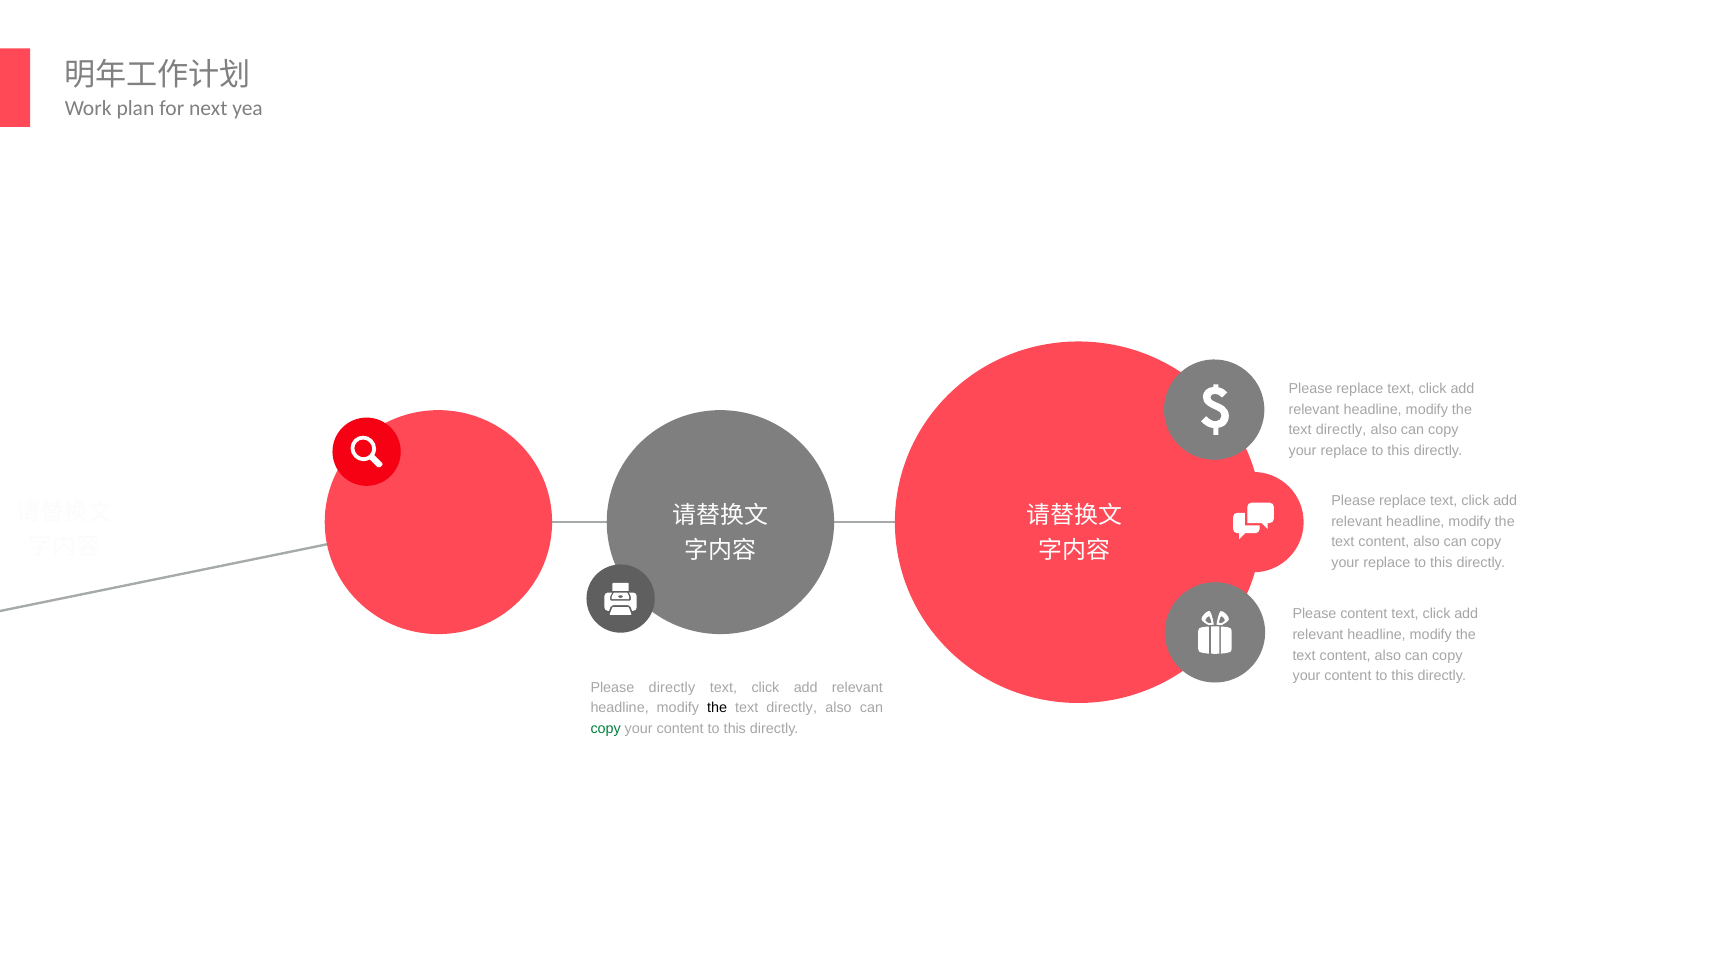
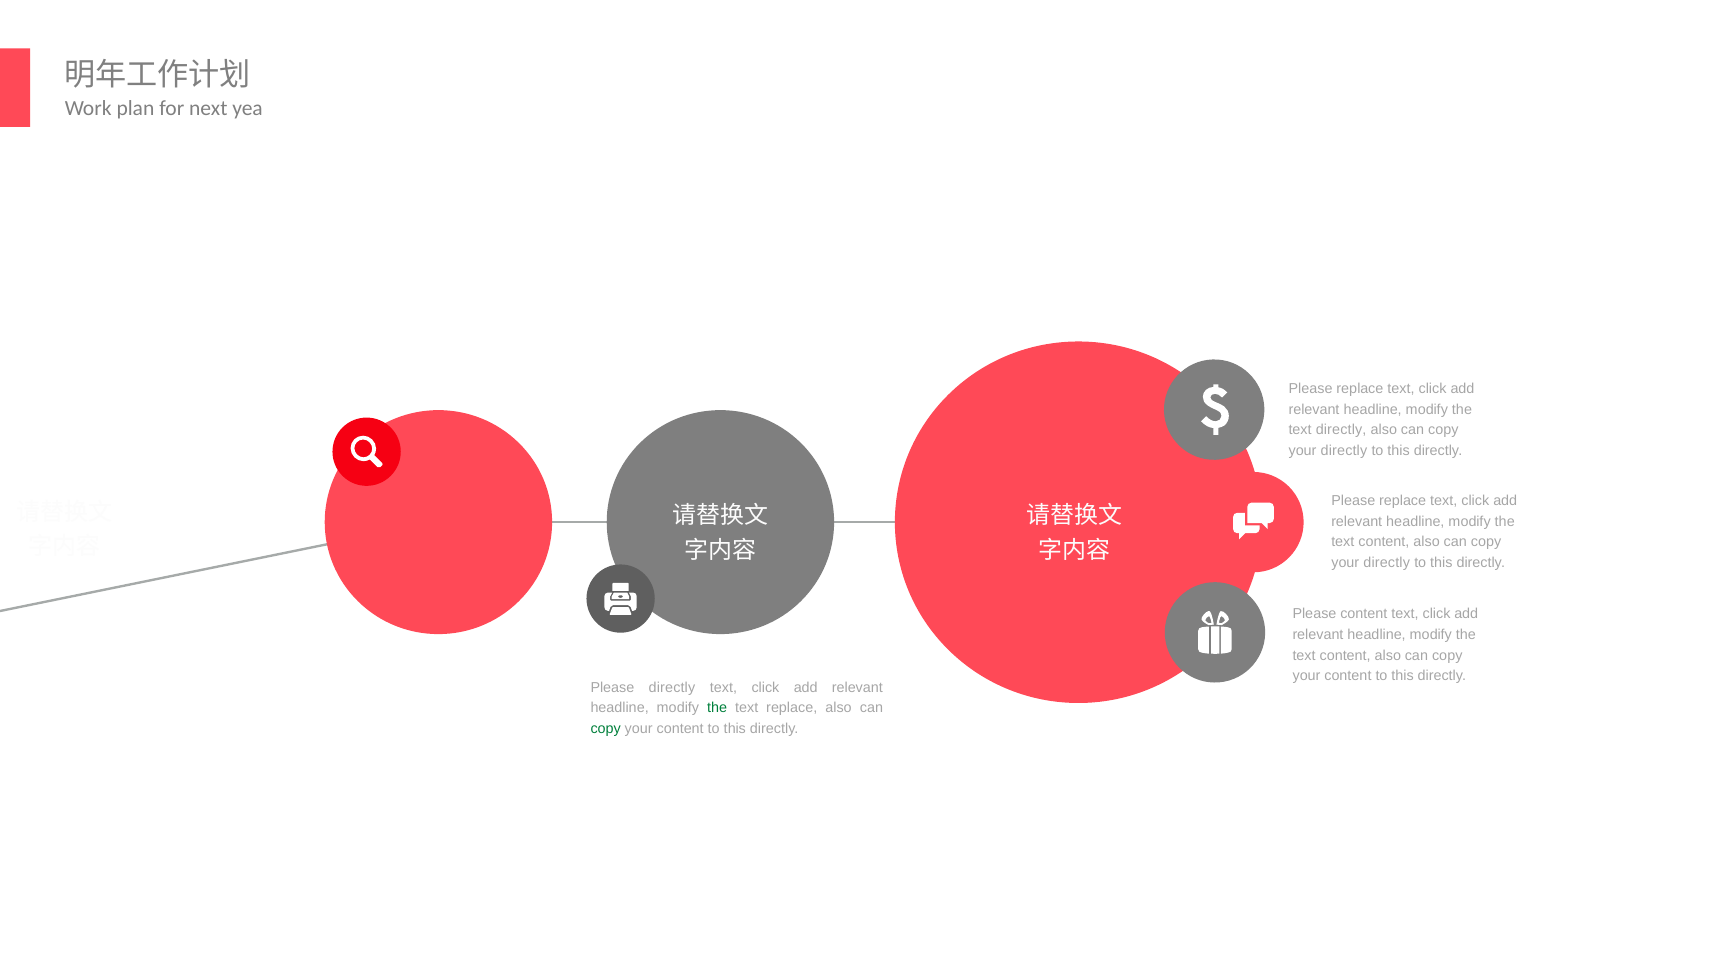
replace at (1344, 451): replace -> directly
replace at (1387, 563): replace -> directly
the at (717, 708) colour: black -> green
directly at (792, 708): directly -> replace
